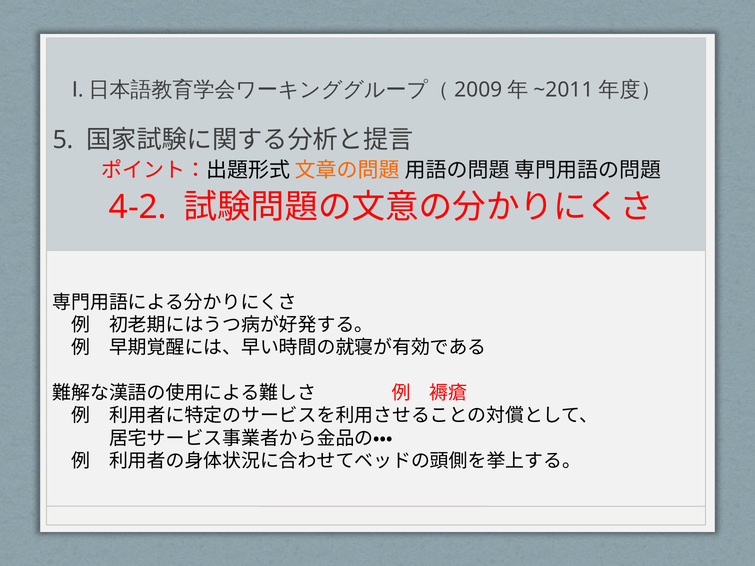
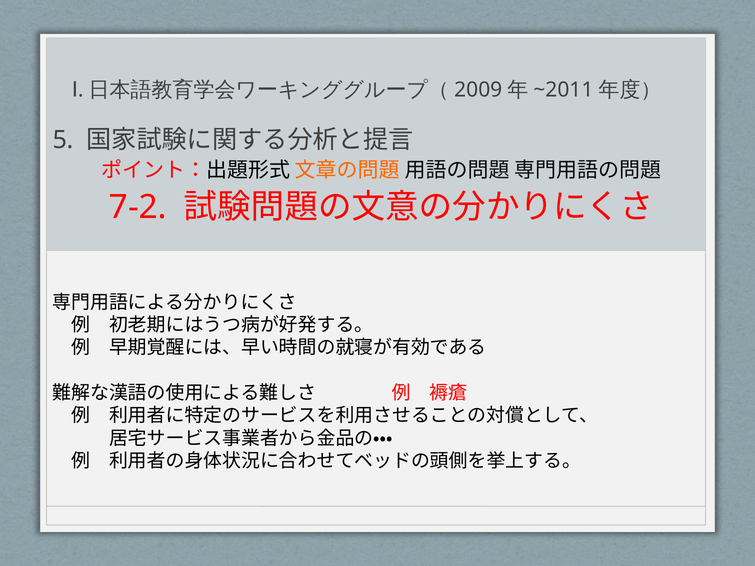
4-2: 4-2 -> 7-2
